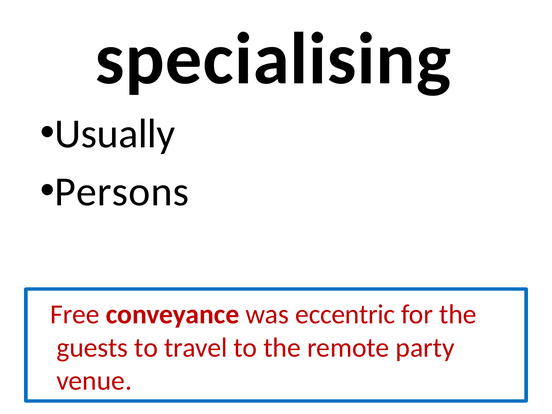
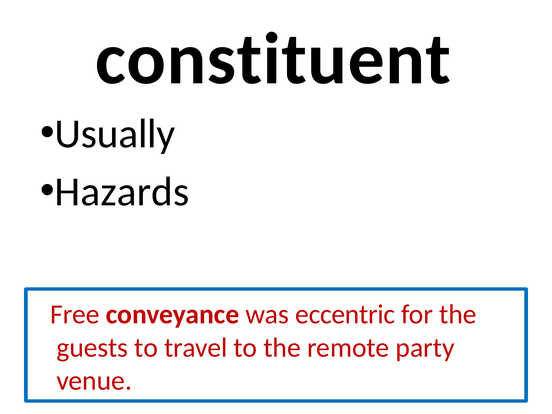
specialising: specialising -> constituent
Persons: Persons -> Hazards
